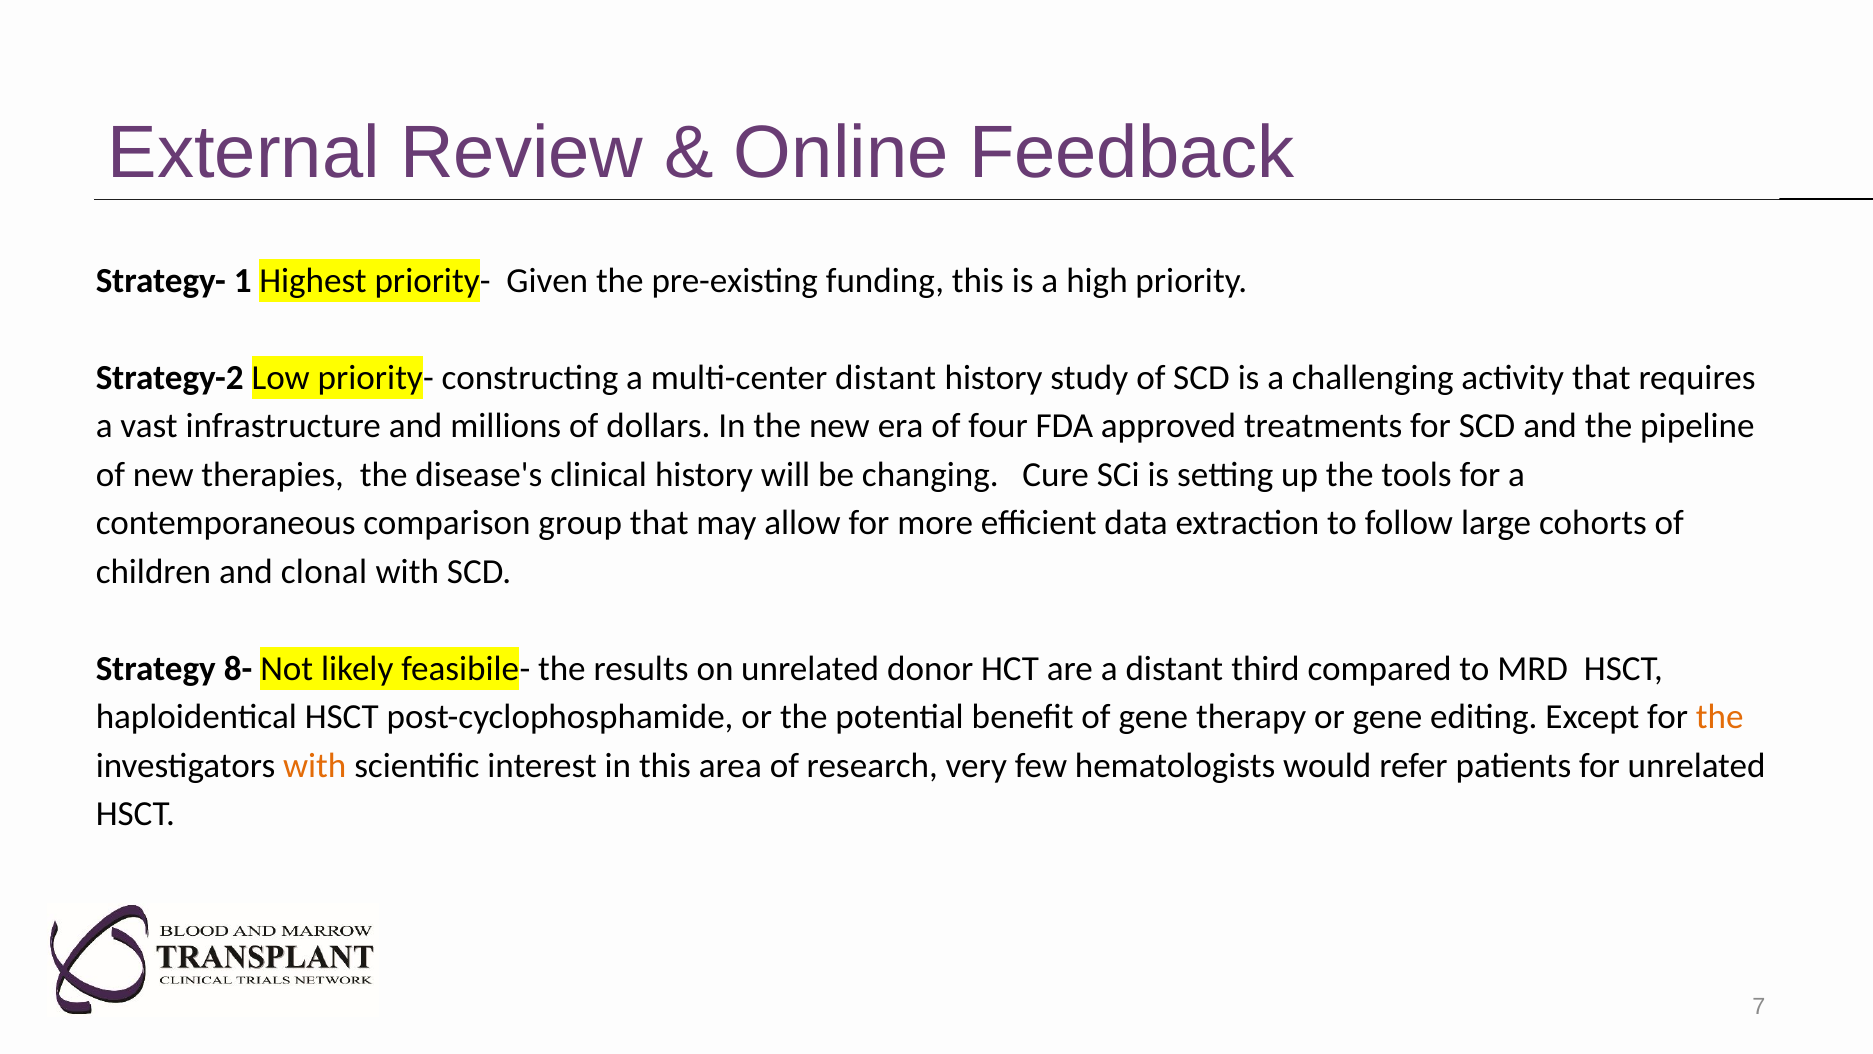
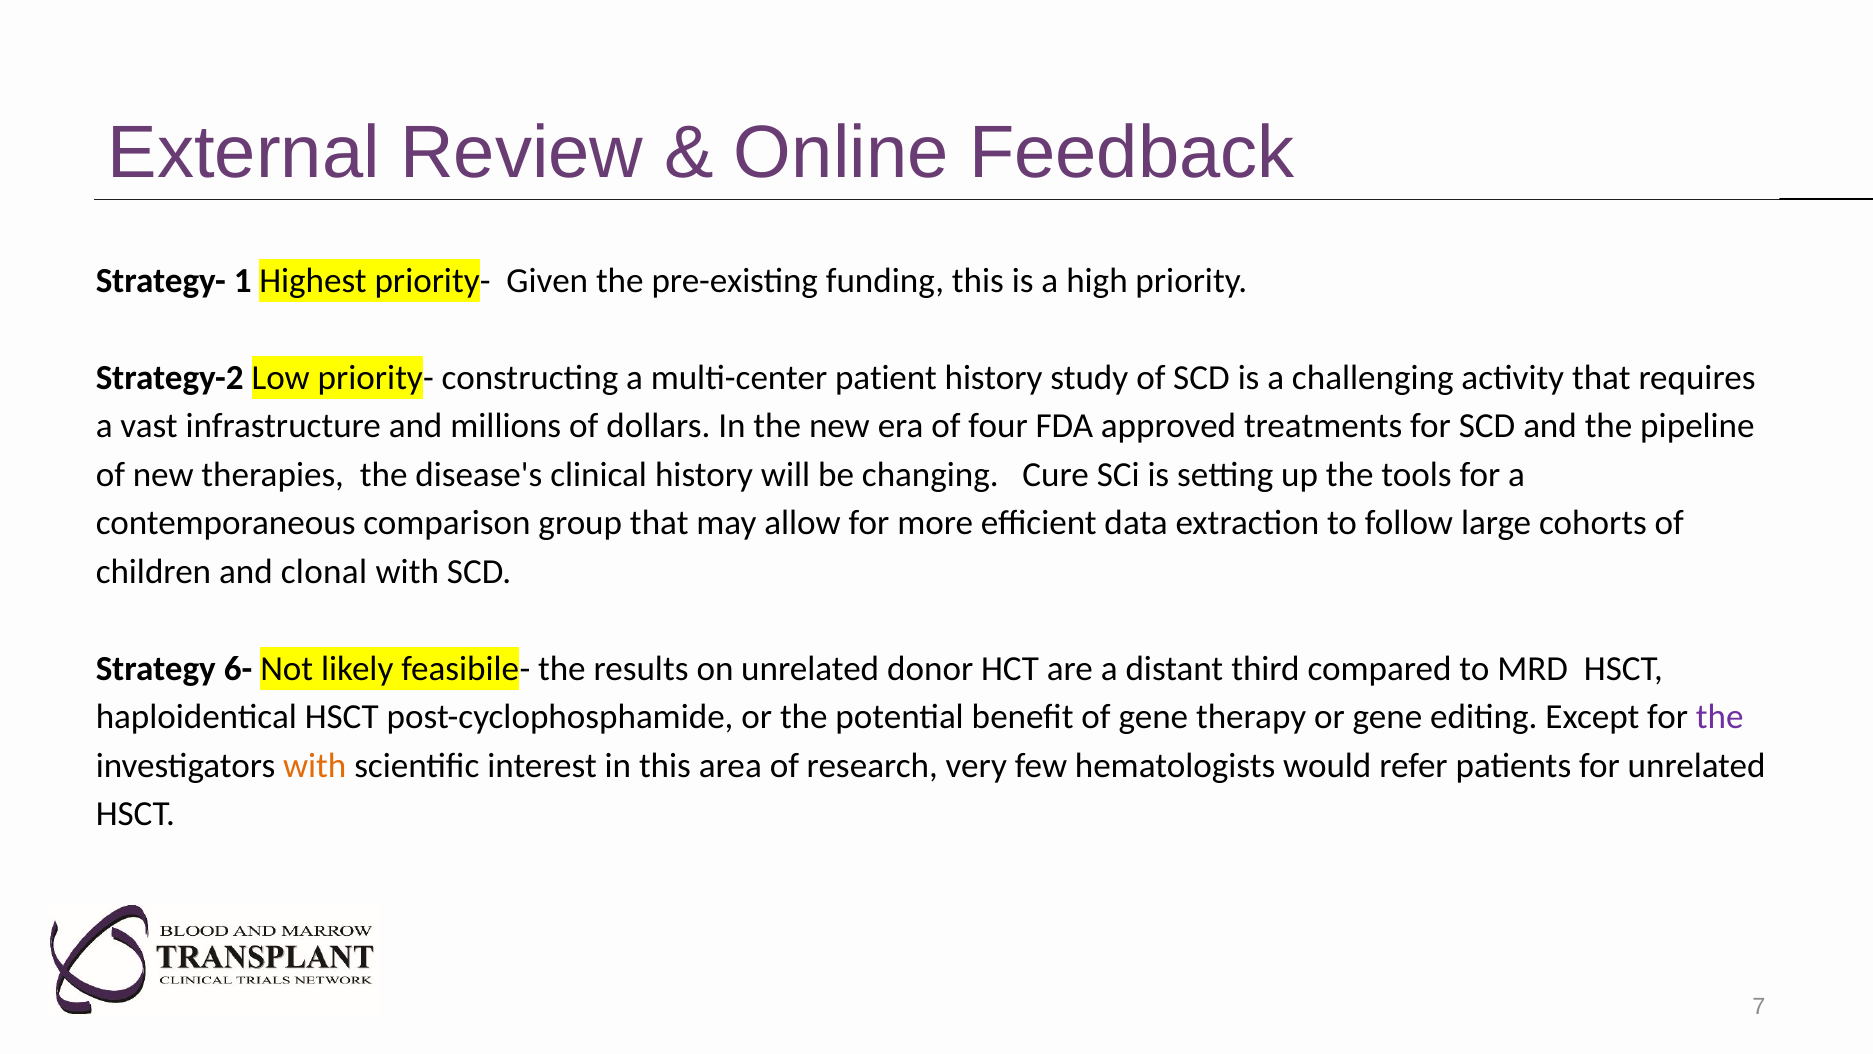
multi-center distant: distant -> patient
8-: 8- -> 6-
the at (1720, 717) colour: orange -> purple
